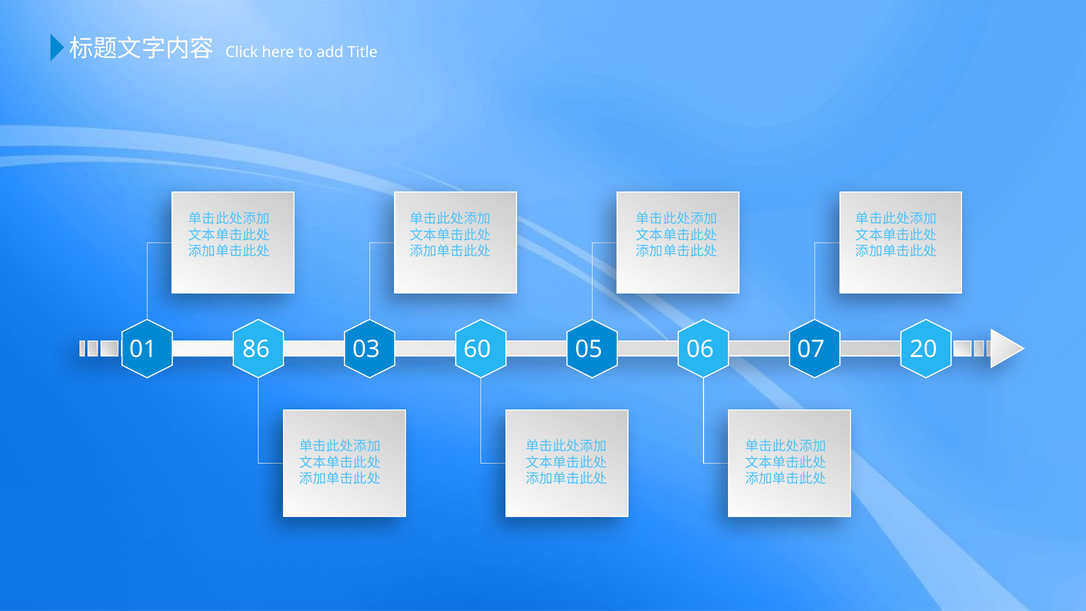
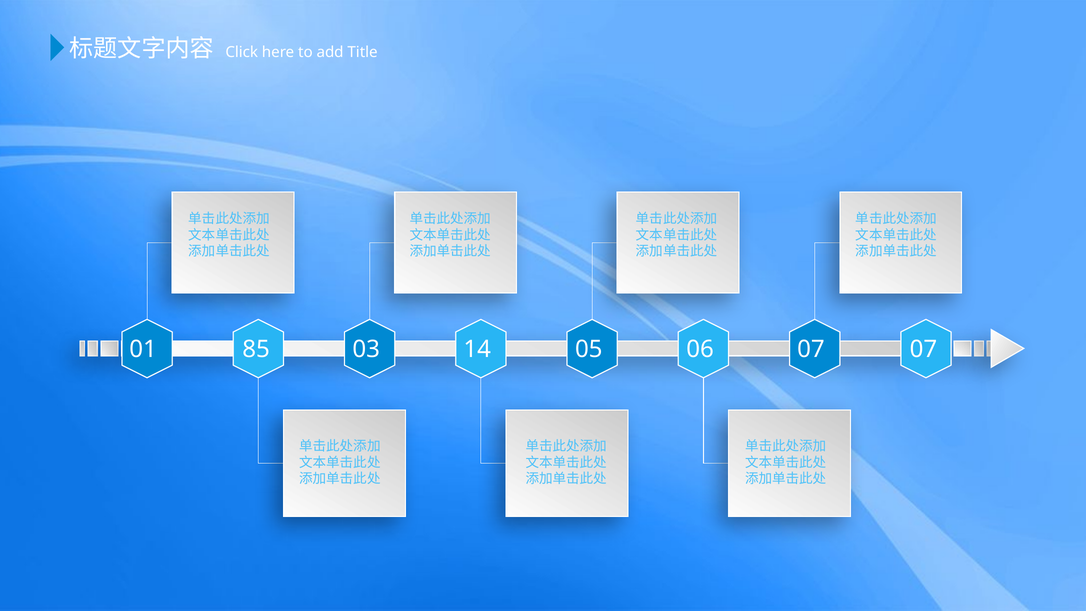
86: 86 -> 85
60: 60 -> 14
07 20: 20 -> 07
